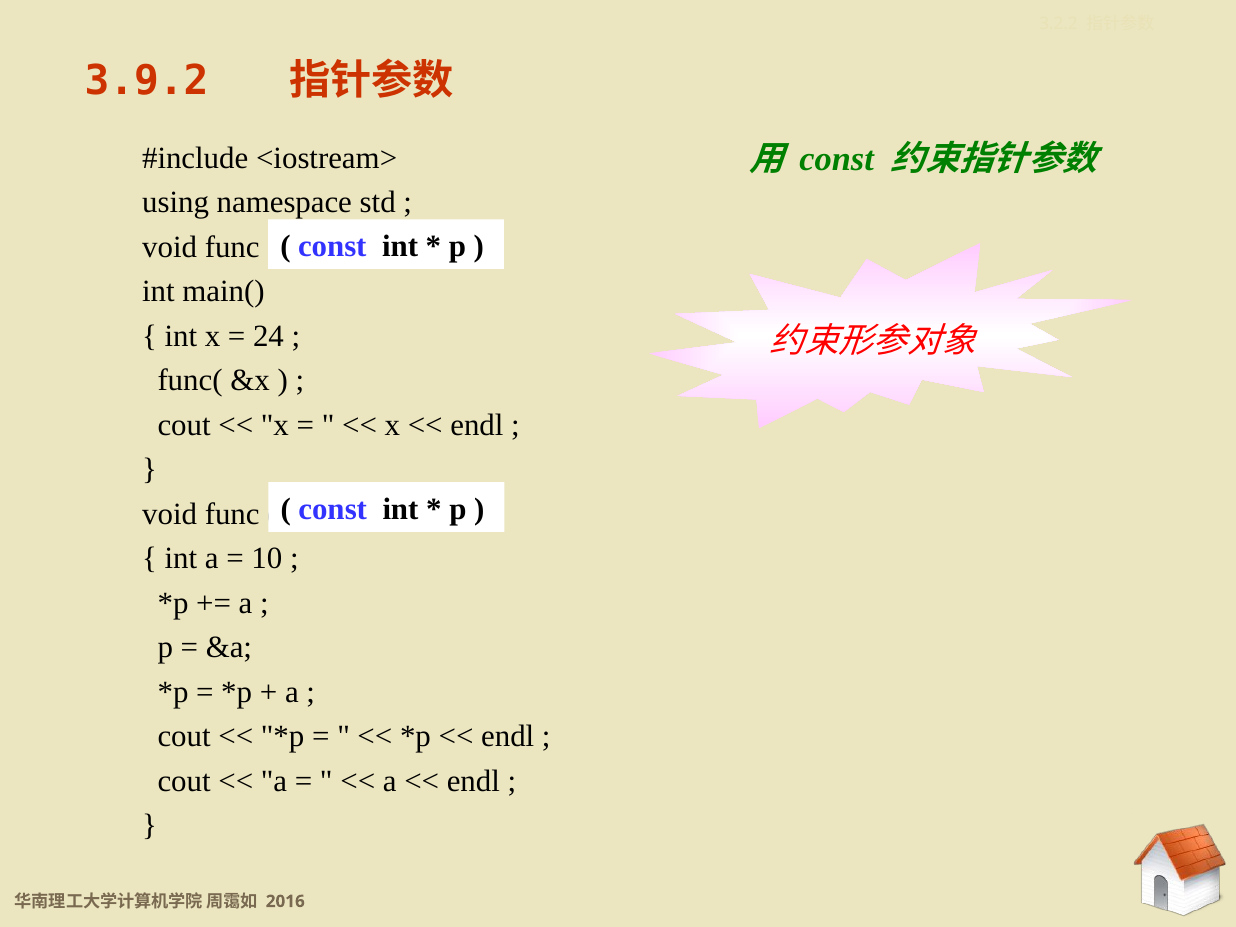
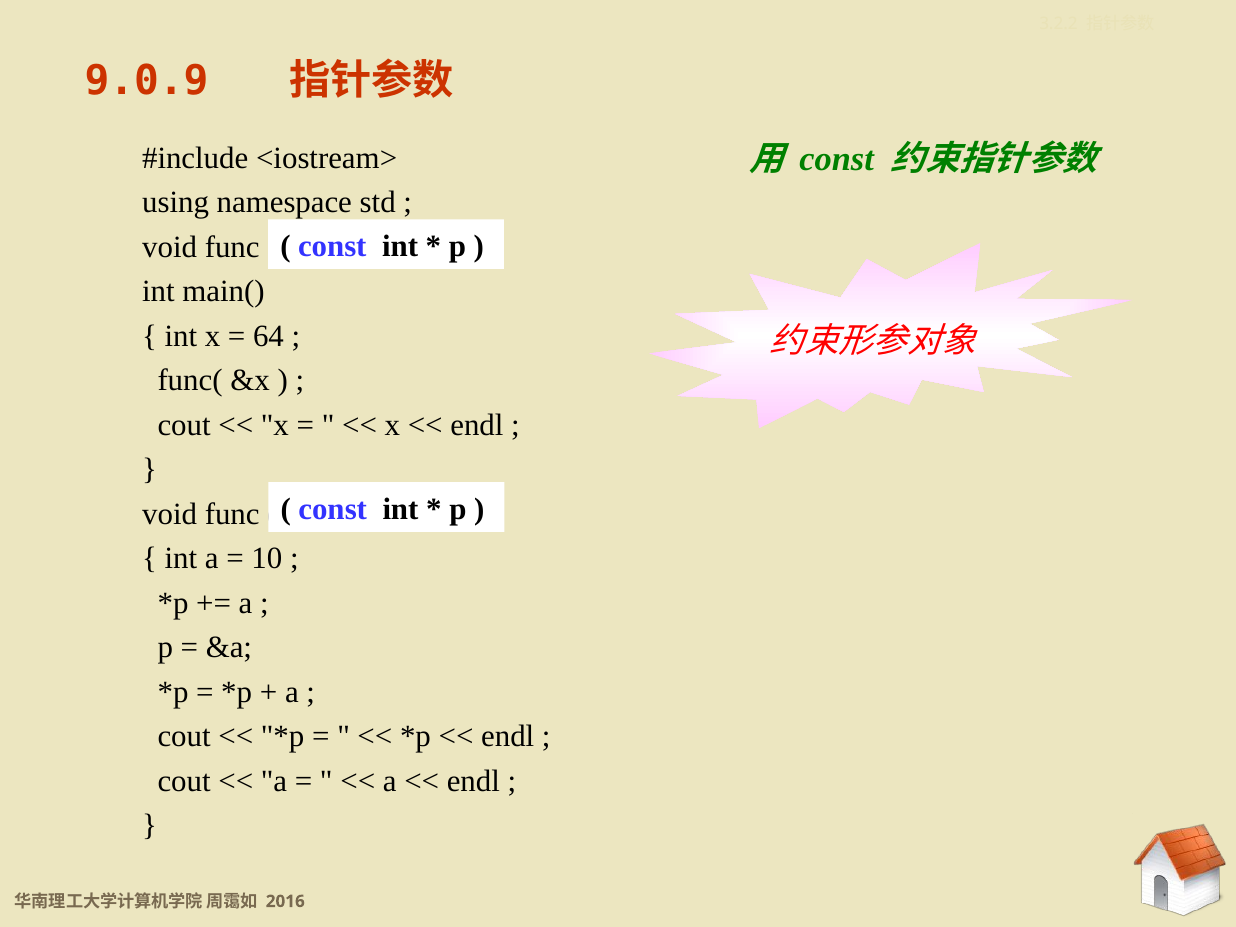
3.9.2: 3.9.2 -> 9.0.9
24: 24 -> 64
